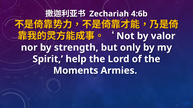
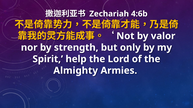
Moments: Moments -> Almighty
